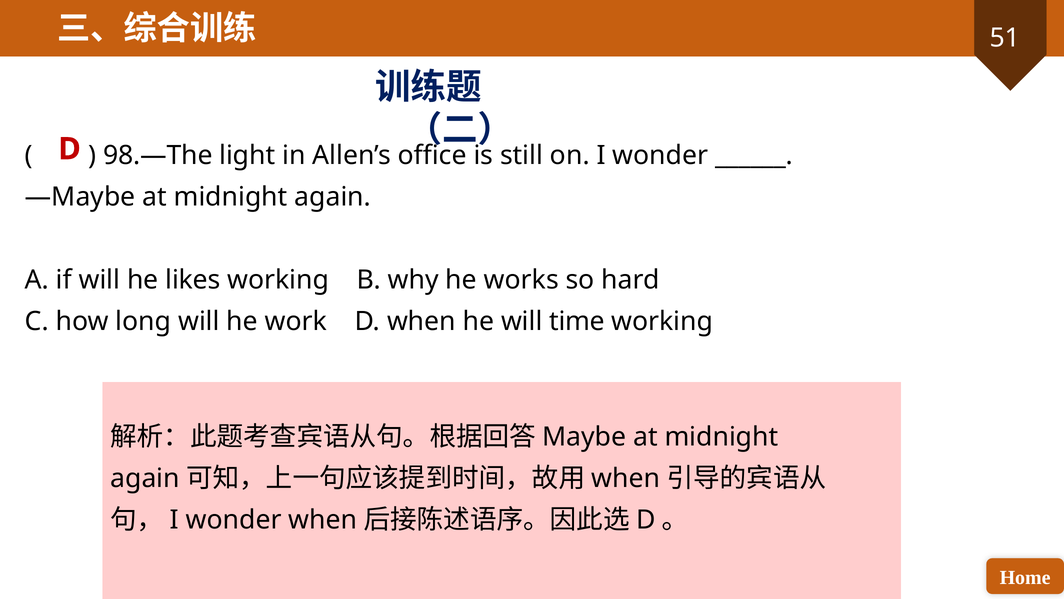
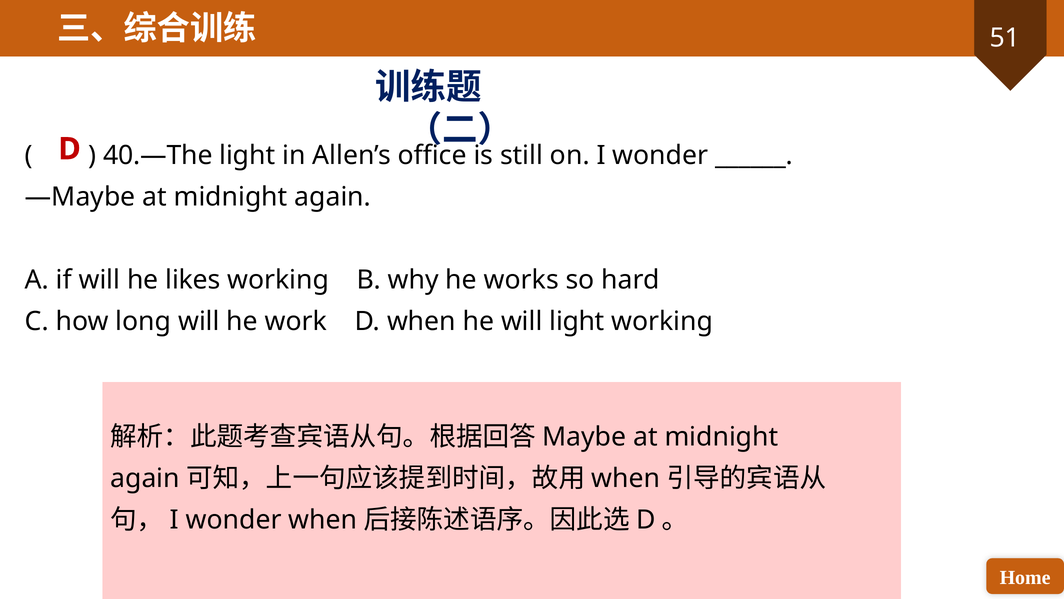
98.—The: 98.—The -> 40.—The
will time: time -> light
